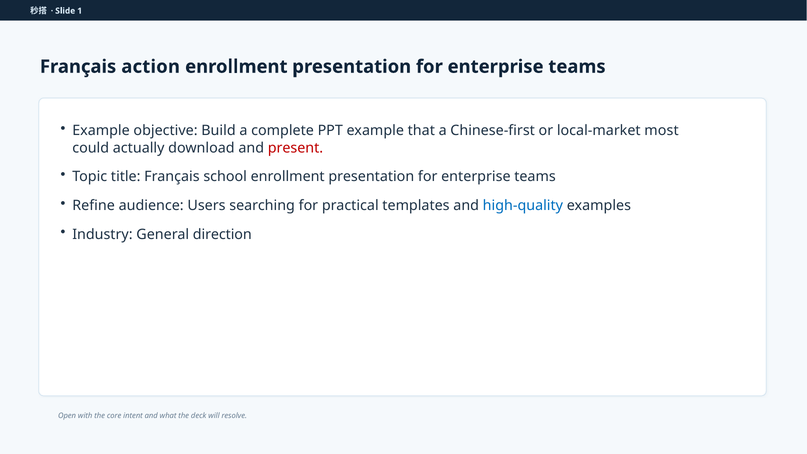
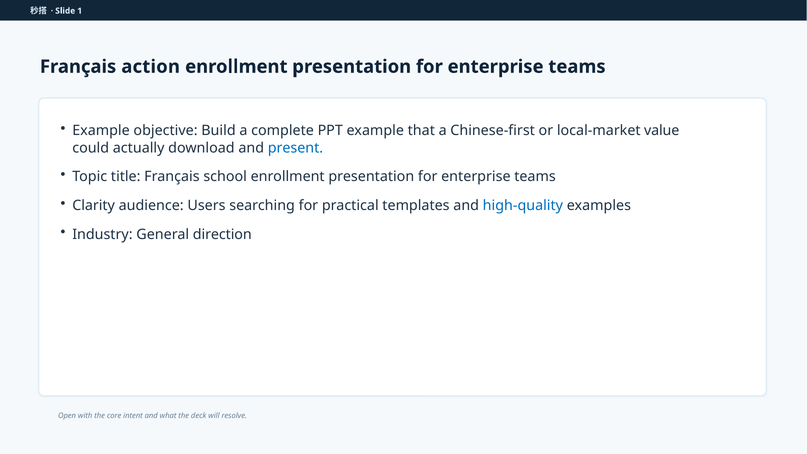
most: most -> value
present colour: red -> blue
Refine: Refine -> Clarity
